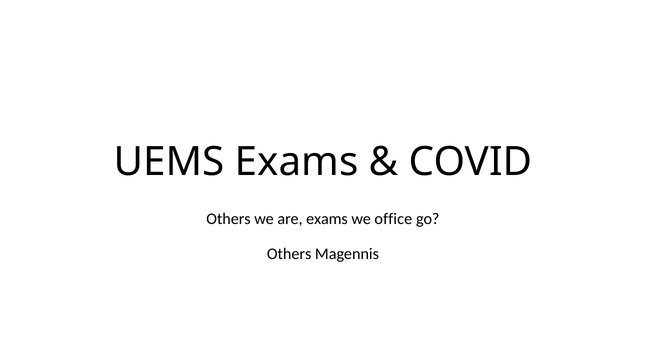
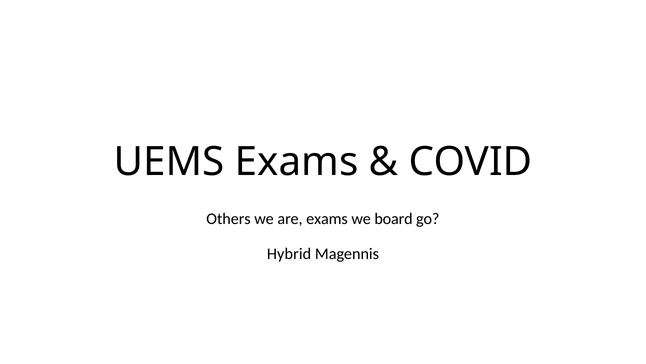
office: office -> board
Others at (289, 253): Others -> Hybrid
